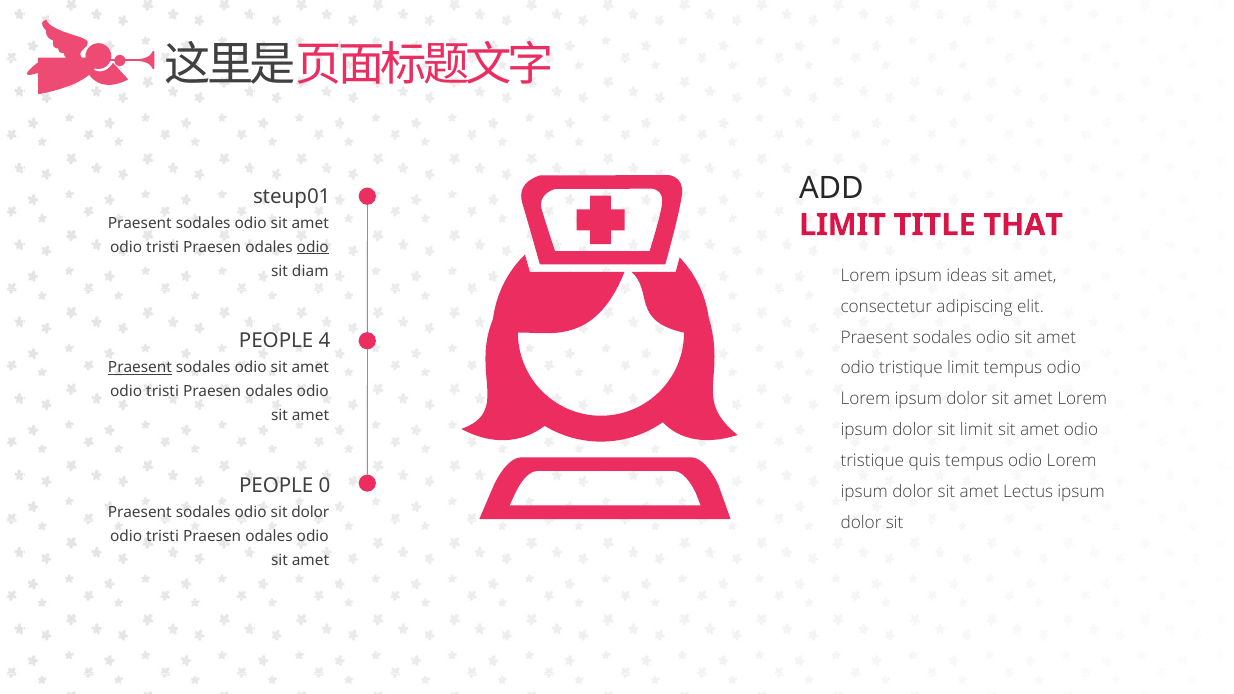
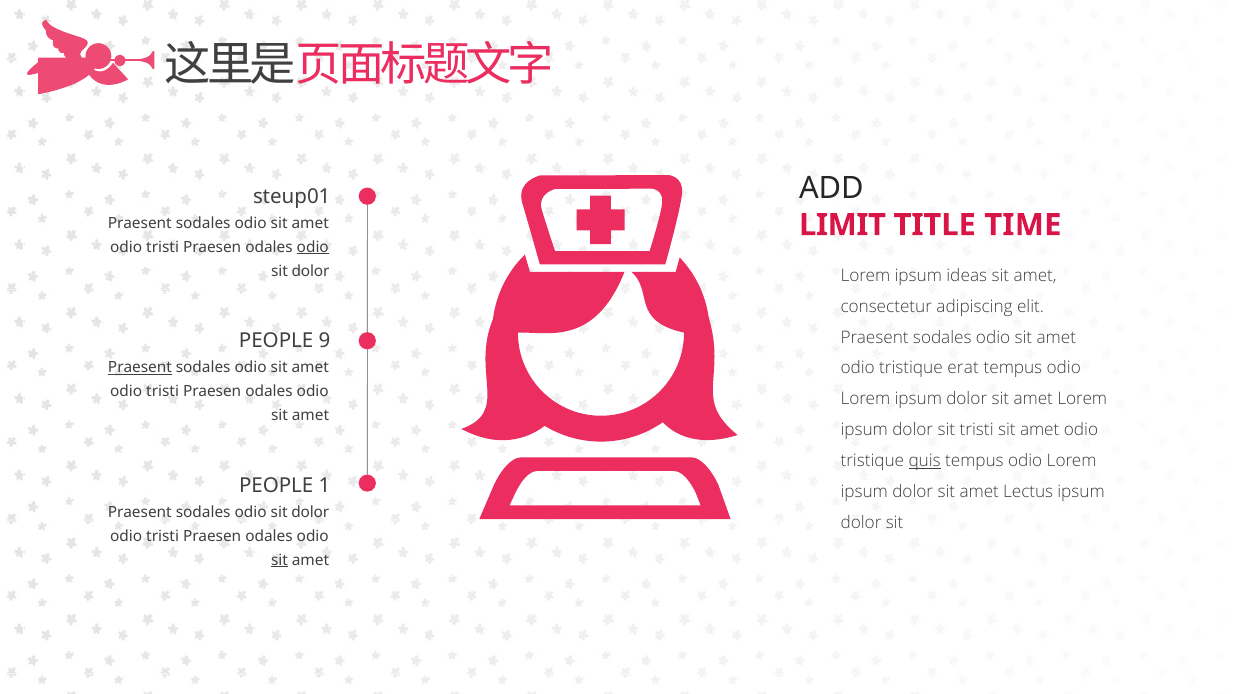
THAT: THAT -> TIME
diam at (310, 271): diam -> dolor
4: 4 -> 9
tristique limit: limit -> erat
sit limit: limit -> tristi
quis underline: none -> present
0: 0 -> 1
sit at (279, 560) underline: none -> present
